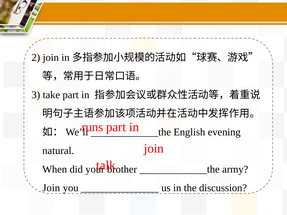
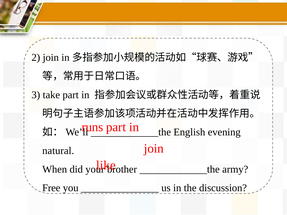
talk: talk -> like
Join at (51, 188): Join -> Free
